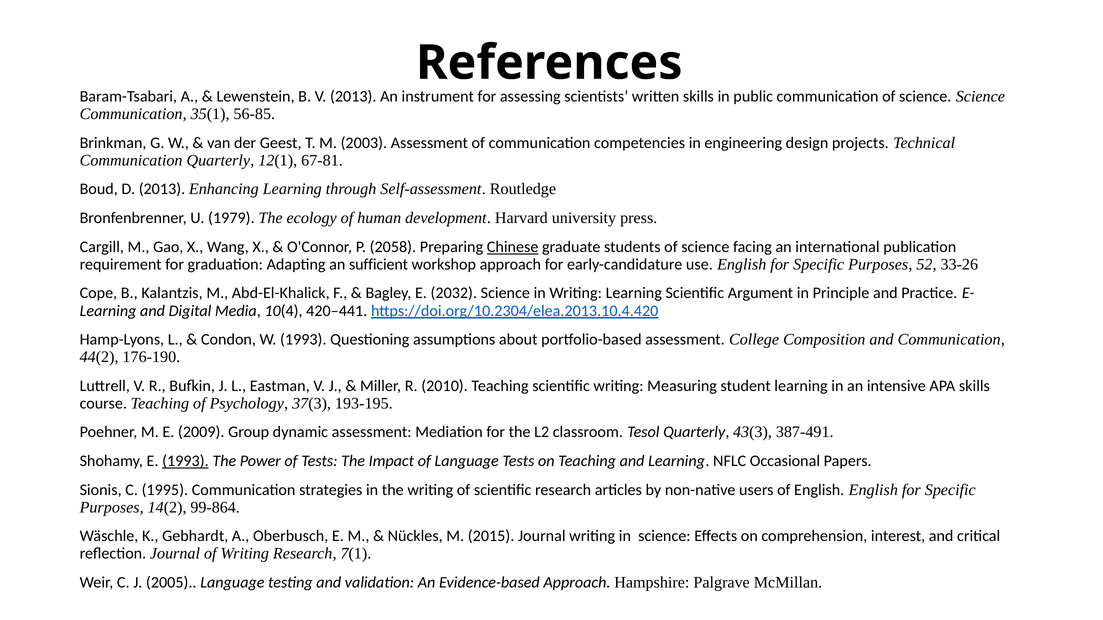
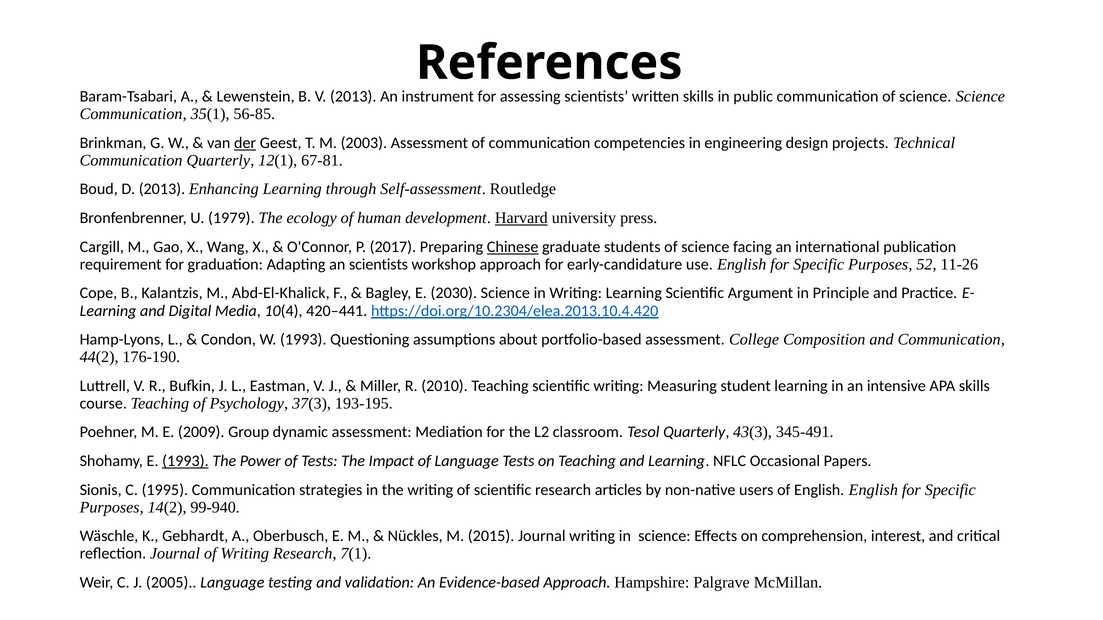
der underline: none -> present
Harvard underline: none -> present
2058: 2058 -> 2017
an sufficient: sufficient -> scientists
33-26: 33-26 -> 11-26
2032: 2032 -> 2030
387-491: 387-491 -> 345-491
99-864: 99-864 -> 99-940
